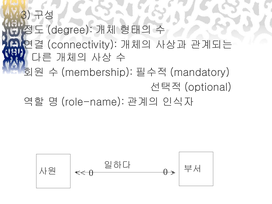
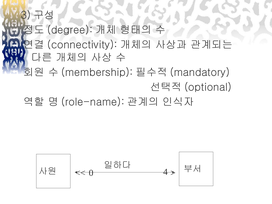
0 0: 0 -> 4
